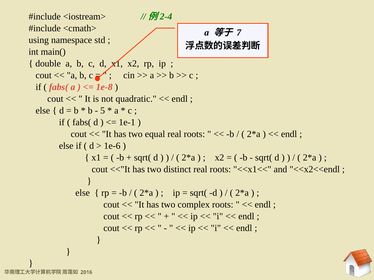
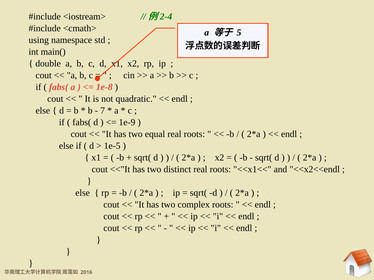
7: 7 -> 5
5: 5 -> 7
1e-1: 1e-1 -> 1e-9
1e-6: 1e-6 -> 1e-5
